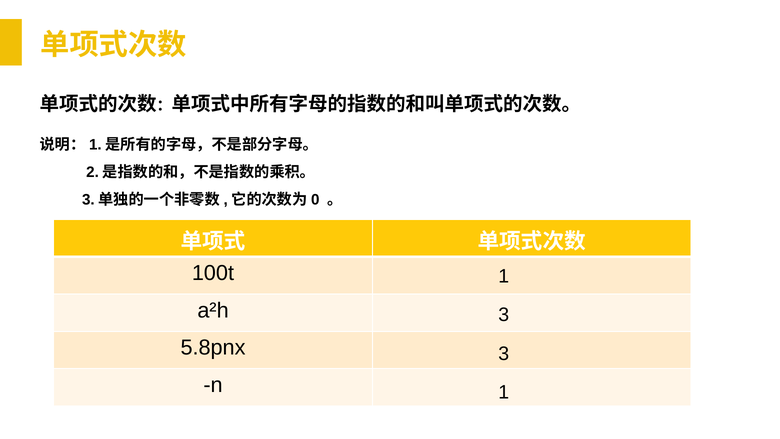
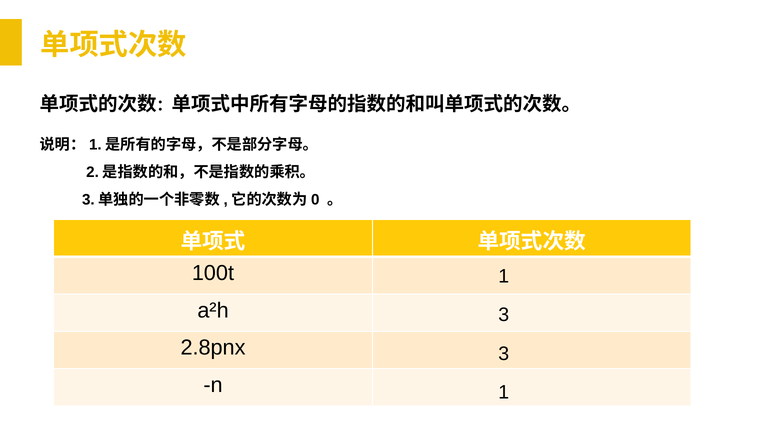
5.8pnx: 5.8pnx -> 2.8pnx
